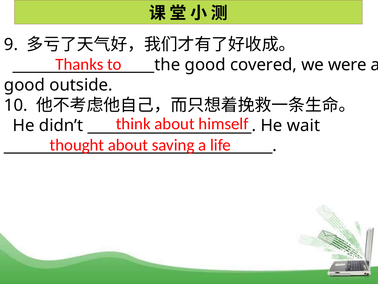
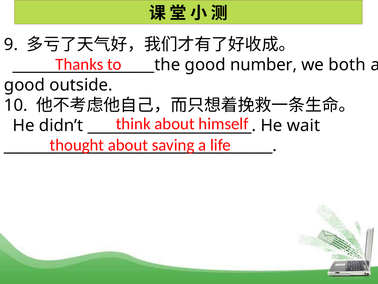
covered: covered -> number
were: were -> both
